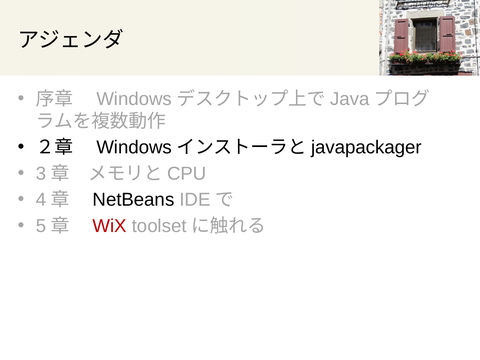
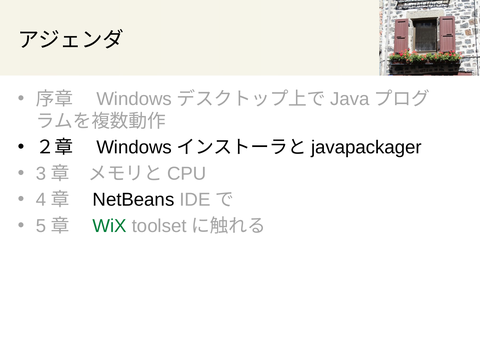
WiX colour: red -> green
